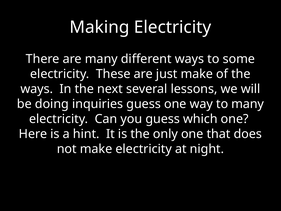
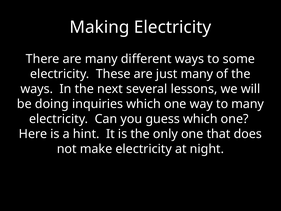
just make: make -> many
inquiries guess: guess -> which
